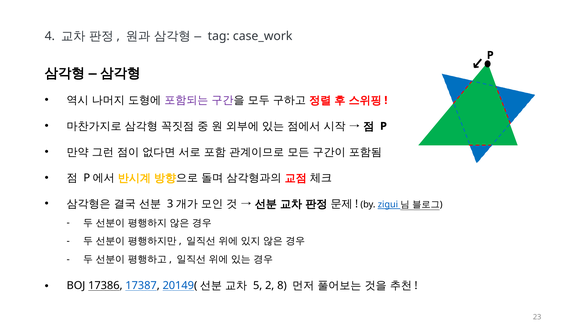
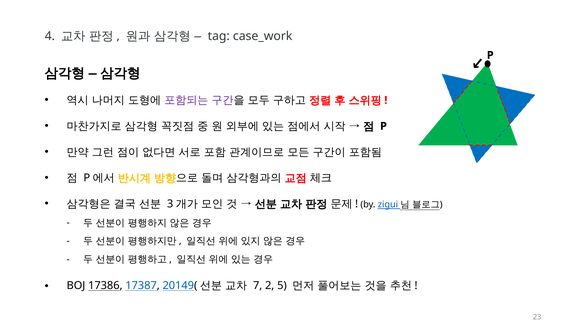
5: 5 -> 7
8: 8 -> 5
